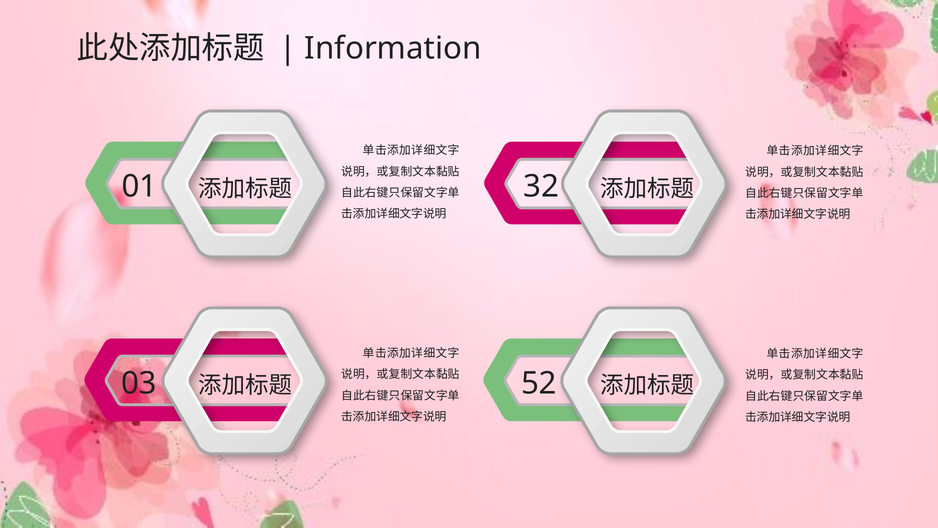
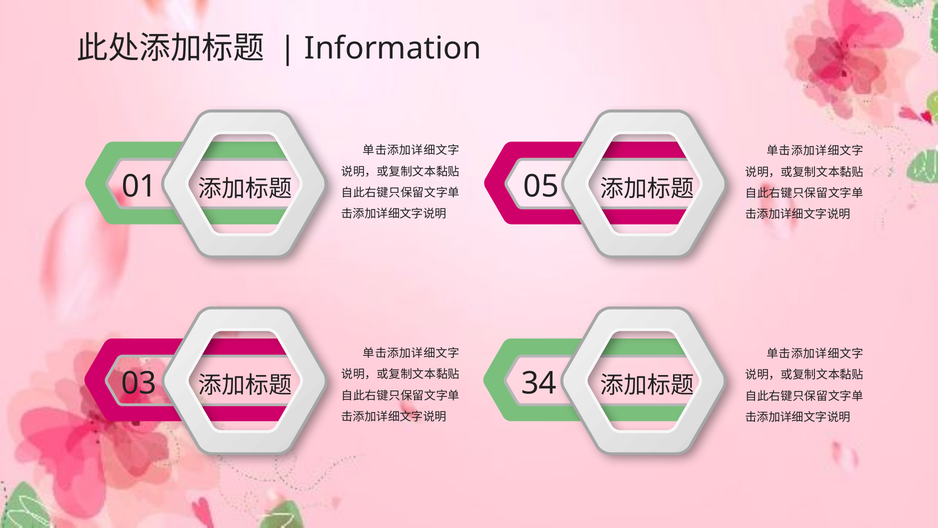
32: 32 -> 05
52: 52 -> 34
